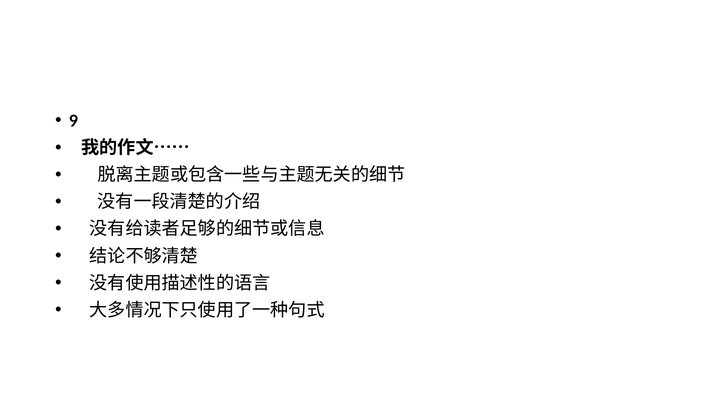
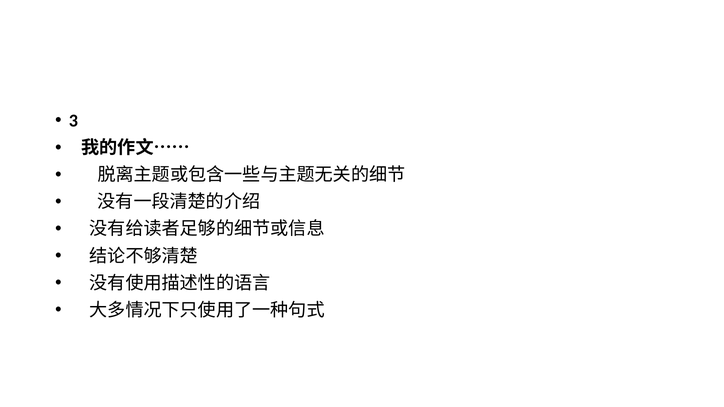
9: 9 -> 3
